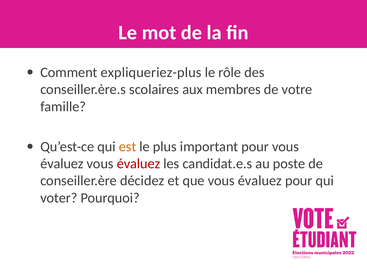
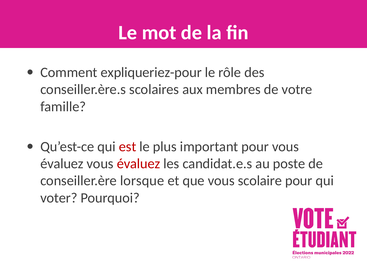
expliqueriez-plus: expliqueriez-plus -> expliqueriez-pour
est colour: orange -> red
décidez: décidez -> lorsque
que vous évaluez: évaluez -> scolaire
